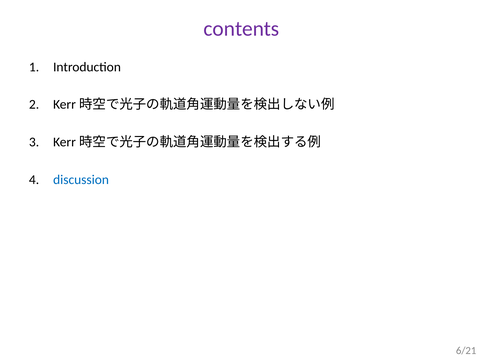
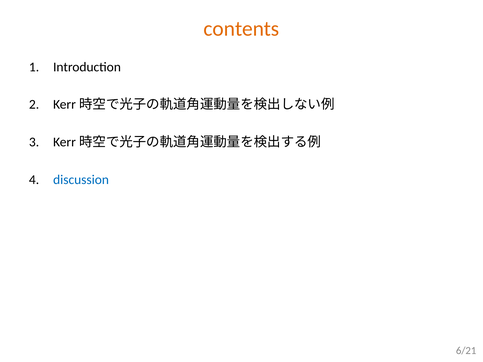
contents colour: purple -> orange
